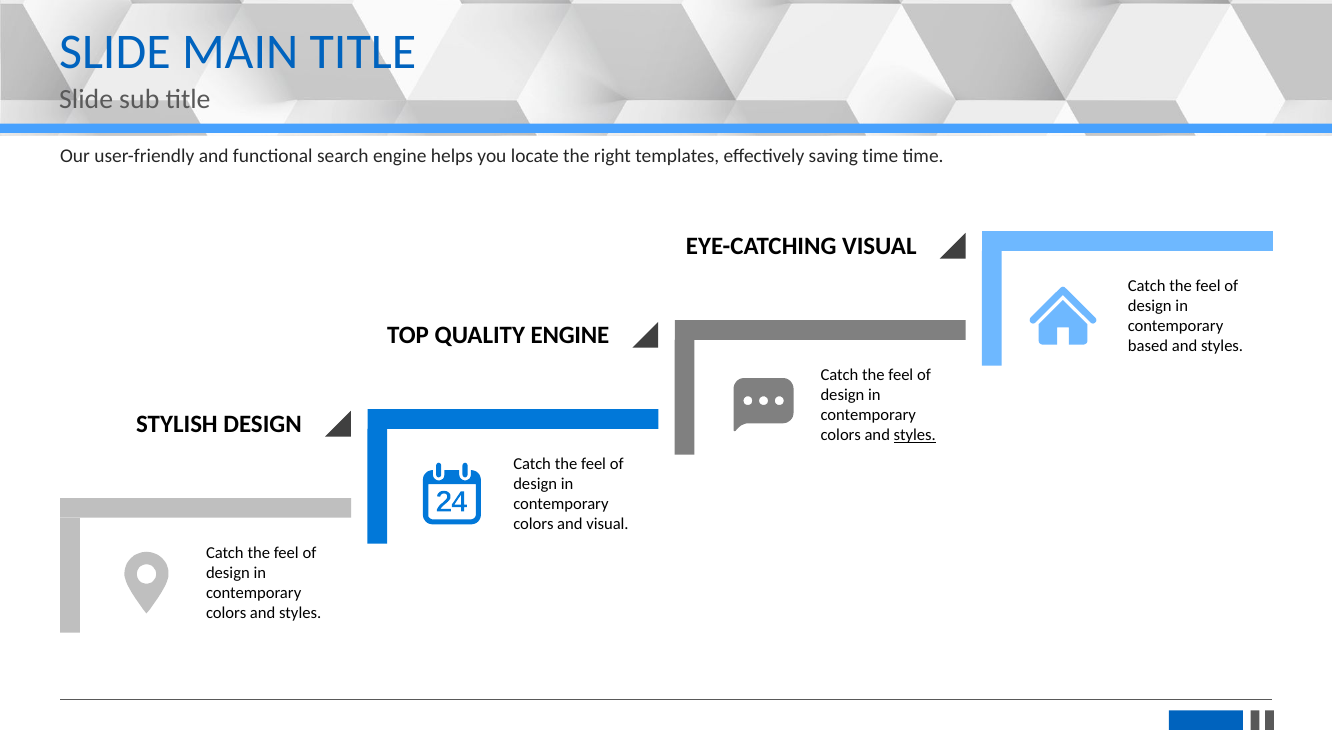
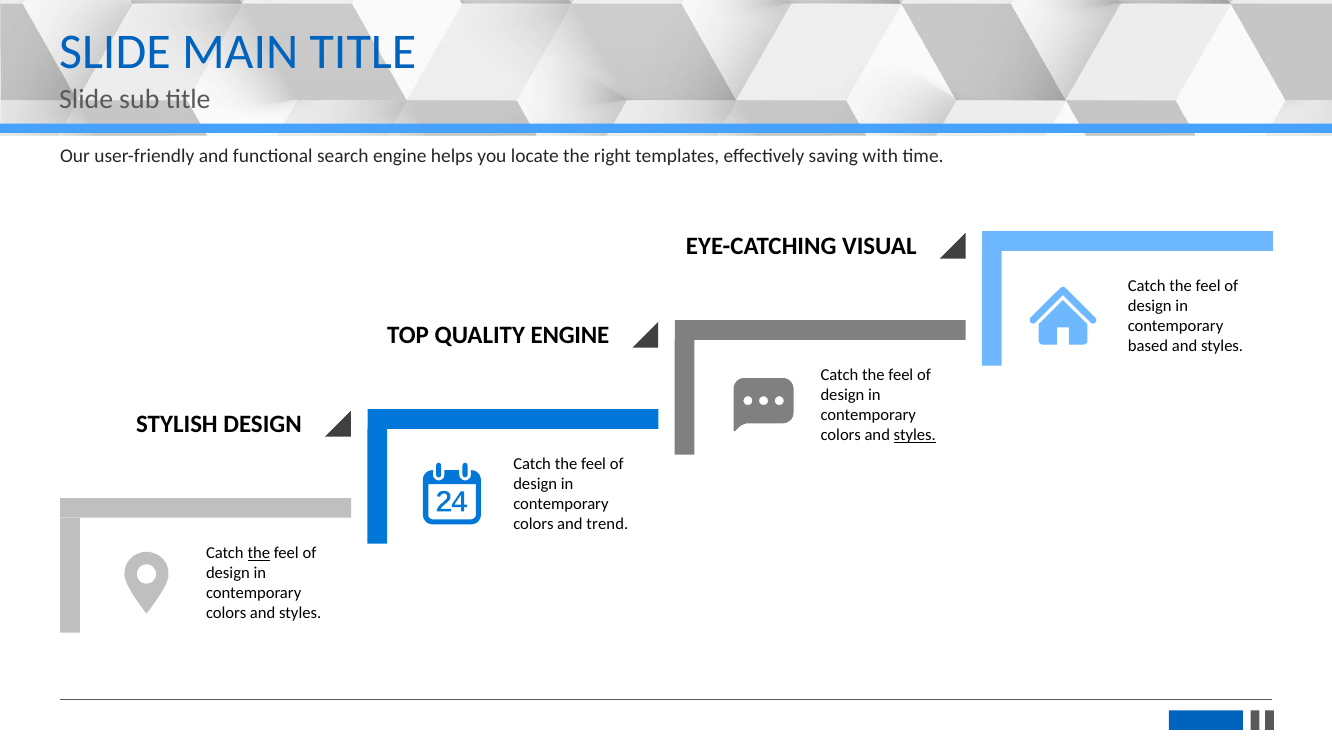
saving time: time -> with
and visual: visual -> trend
the at (259, 553) underline: none -> present
